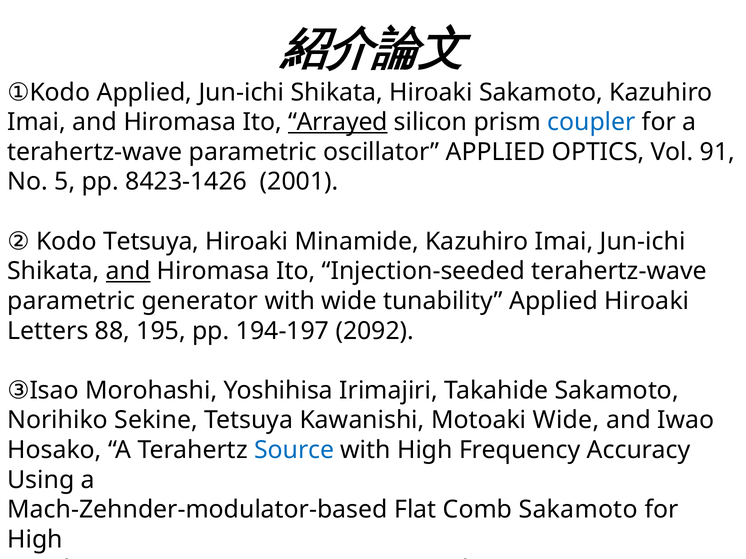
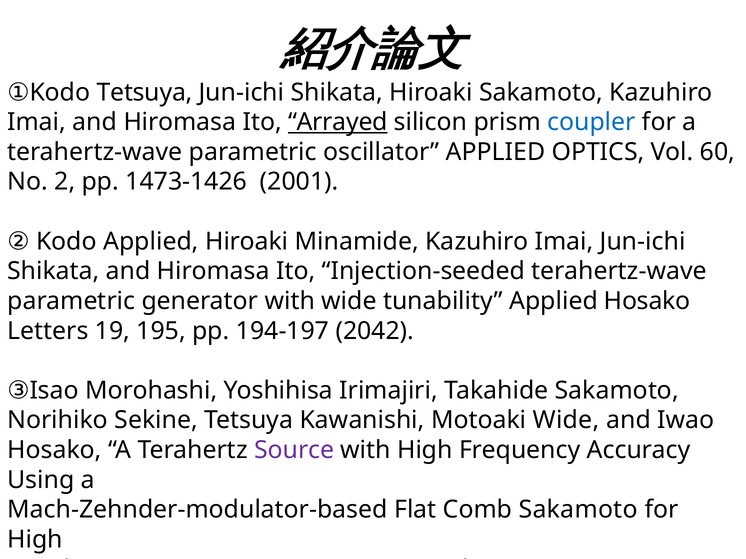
Kodo Applied: Applied -> Tetsuya
91: 91 -> 60
5: 5 -> 2
8423-1426: 8423-1426 -> 1473-1426
Kodo Tetsuya: Tetsuya -> Applied
and at (128, 271) underline: present -> none
Applied Hiroaki: Hiroaki -> Hosako
88: 88 -> 19
2092: 2092 -> 2042
Source colour: blue -> purple
